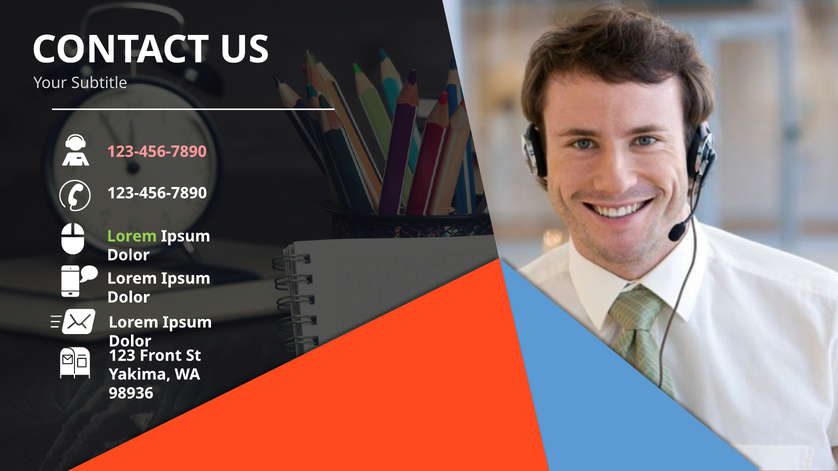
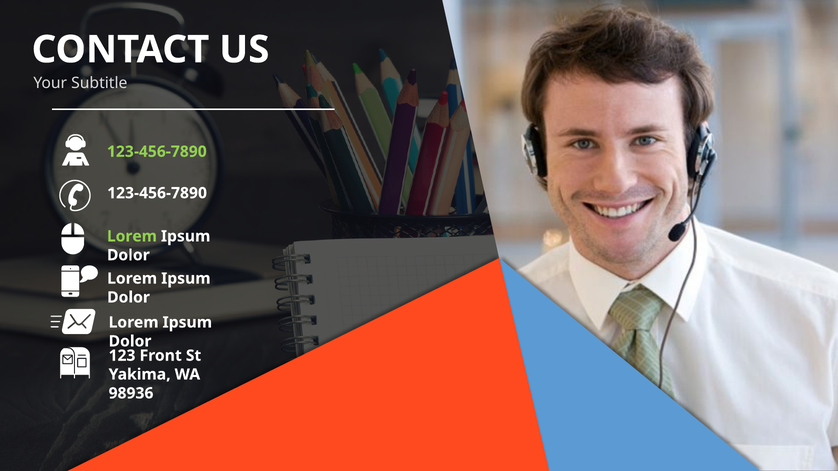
123-456-7890 at (157, 152) colour: pink -> light green
